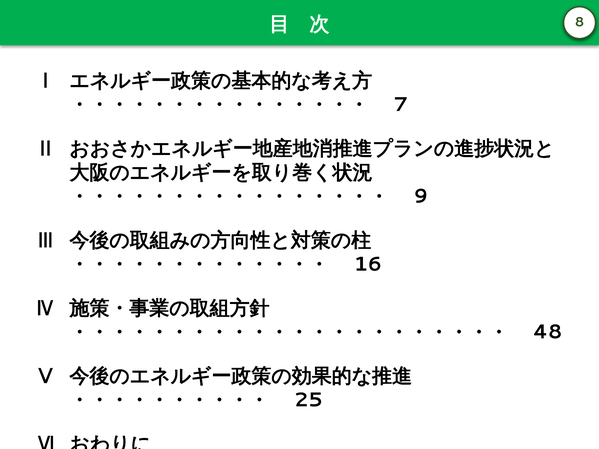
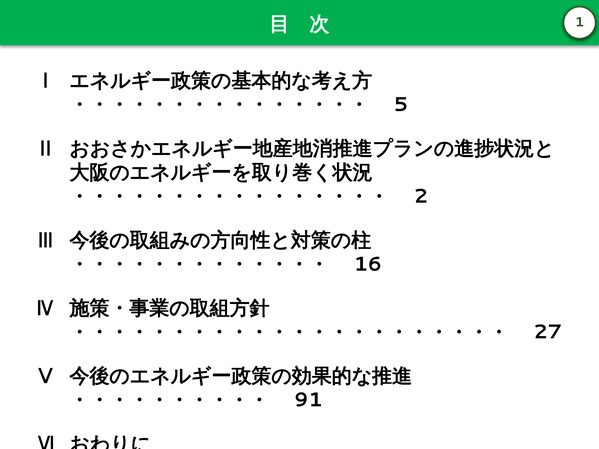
8: 8 -> 1
7: 7 -> 5
9: 9 -> 2
48: 48 -> 27
25: 25 -> 91
